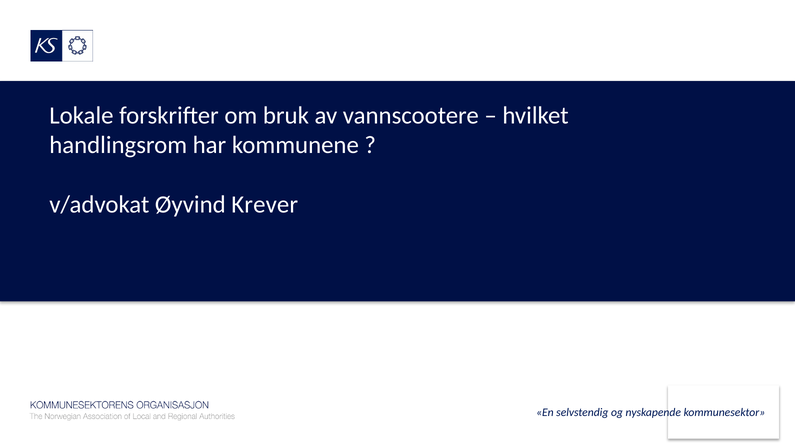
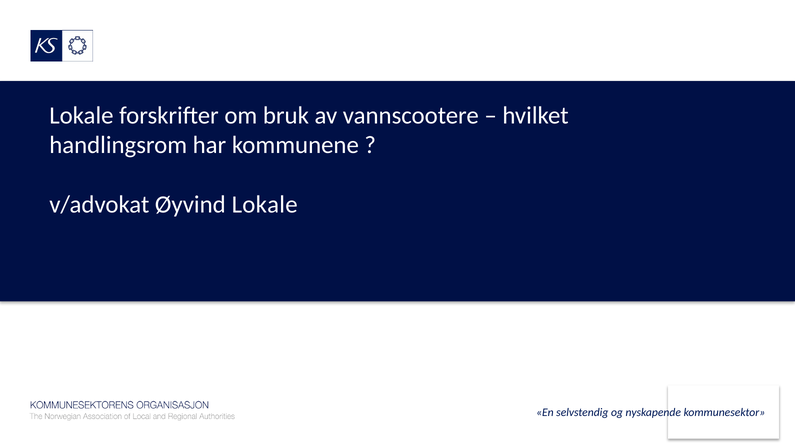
Øyvind Krever: Krever -> Lokale
